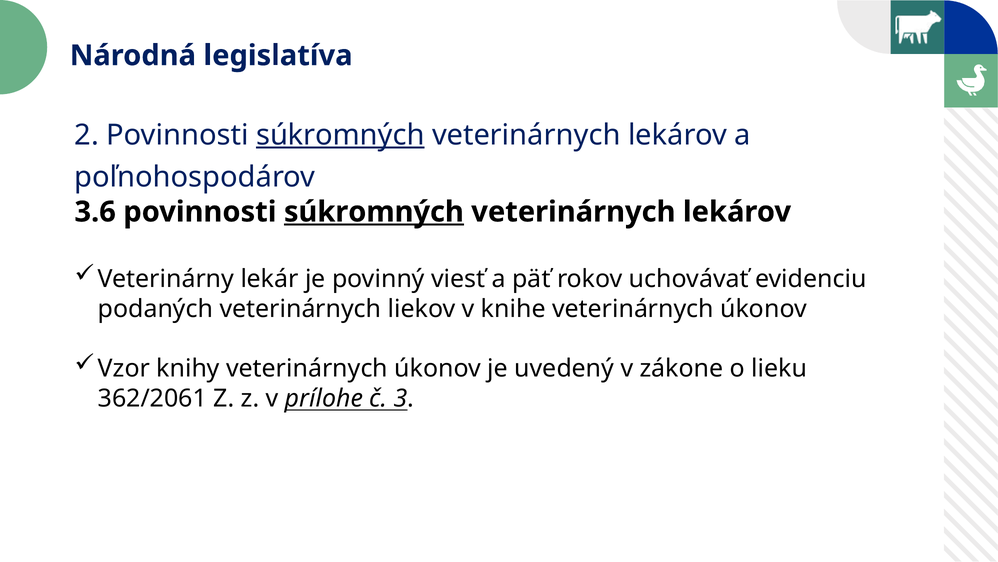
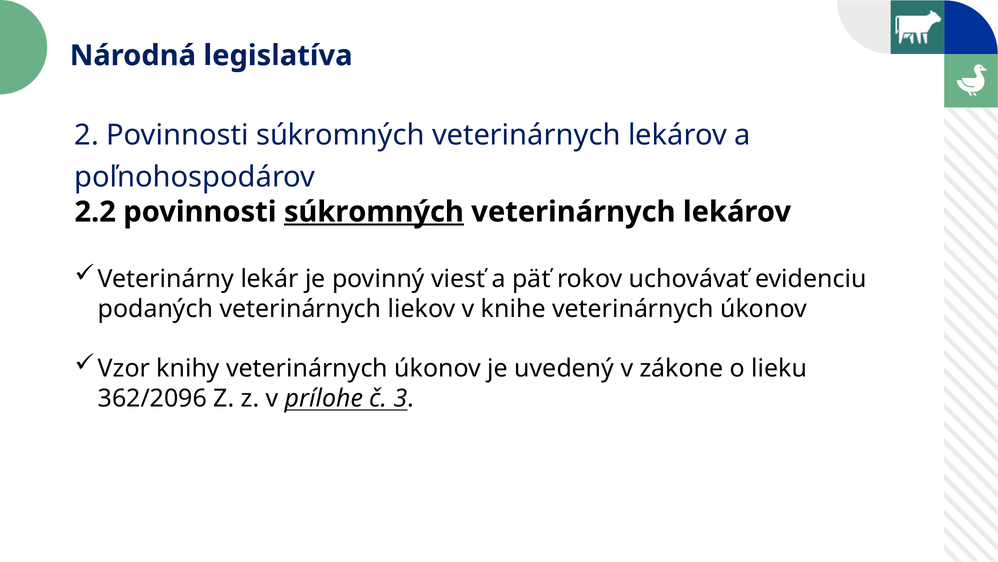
súkromných at (340, 135) underline: present -> none
3.6: 3.6 -> 2.2
362/2061: 362/2061 -> 362/2096
